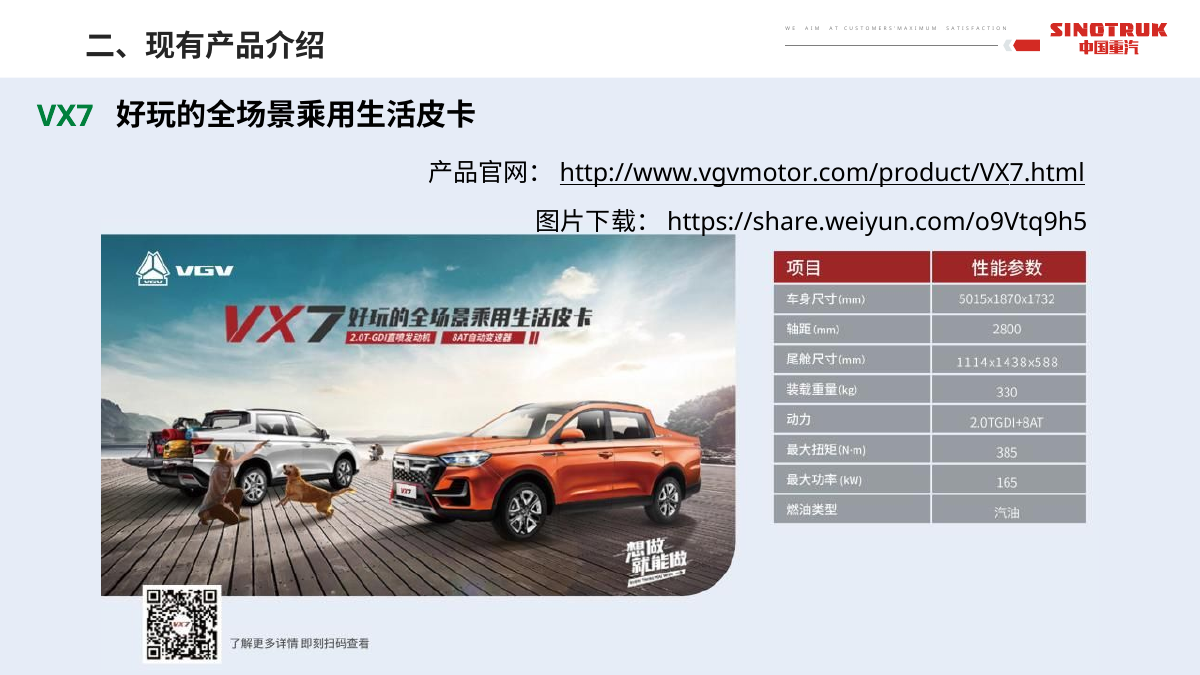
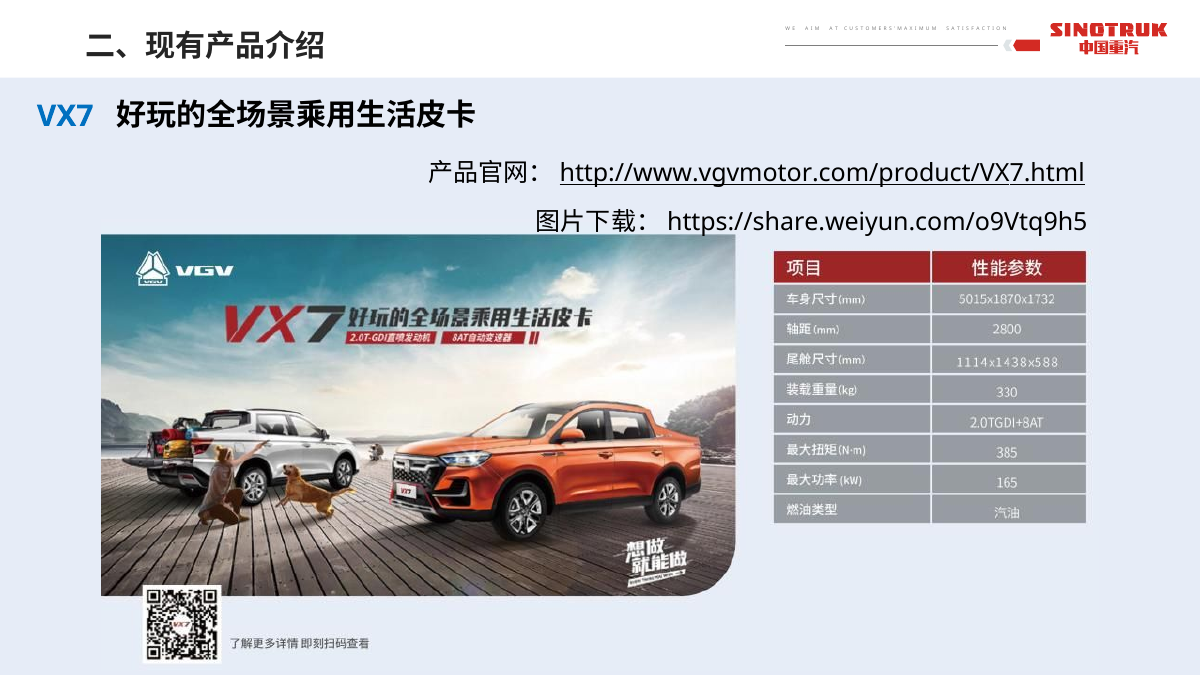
VX7 colour: green -> blue
